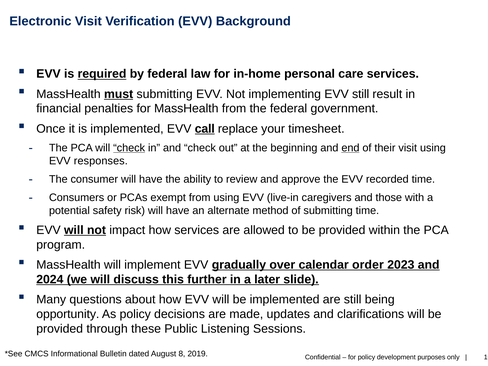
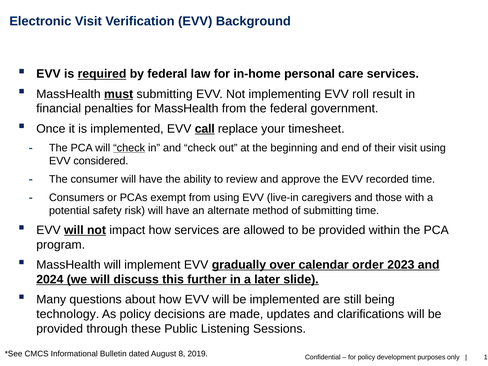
EVV still: still -> roll
end underline: present -> none
responses: responses -> considered
opportunity: opportunity -> technology
